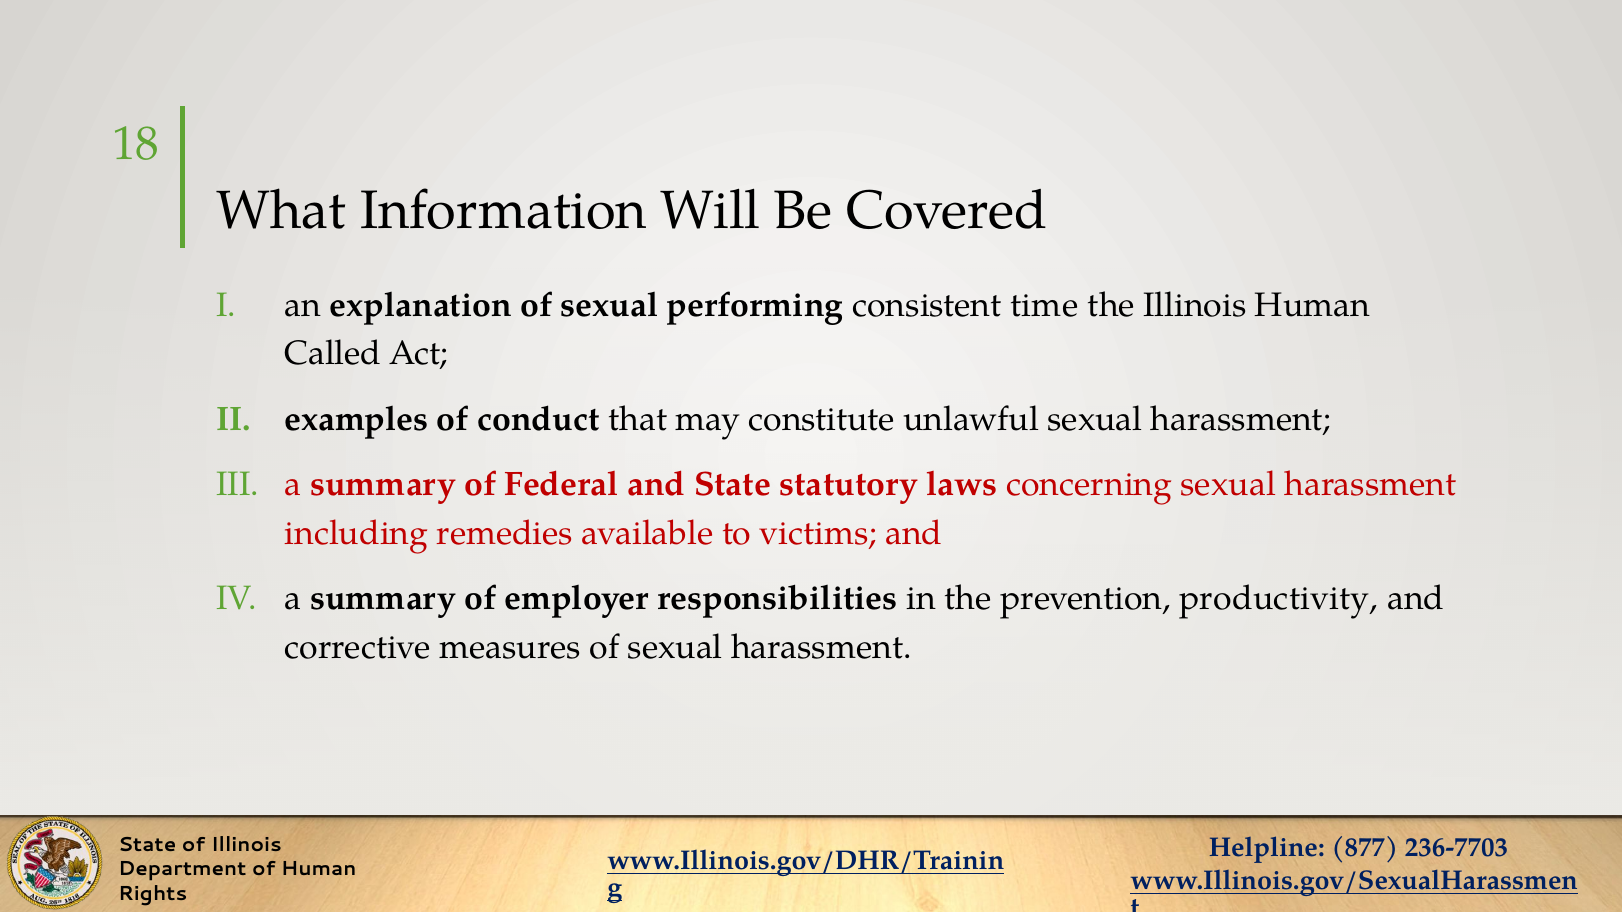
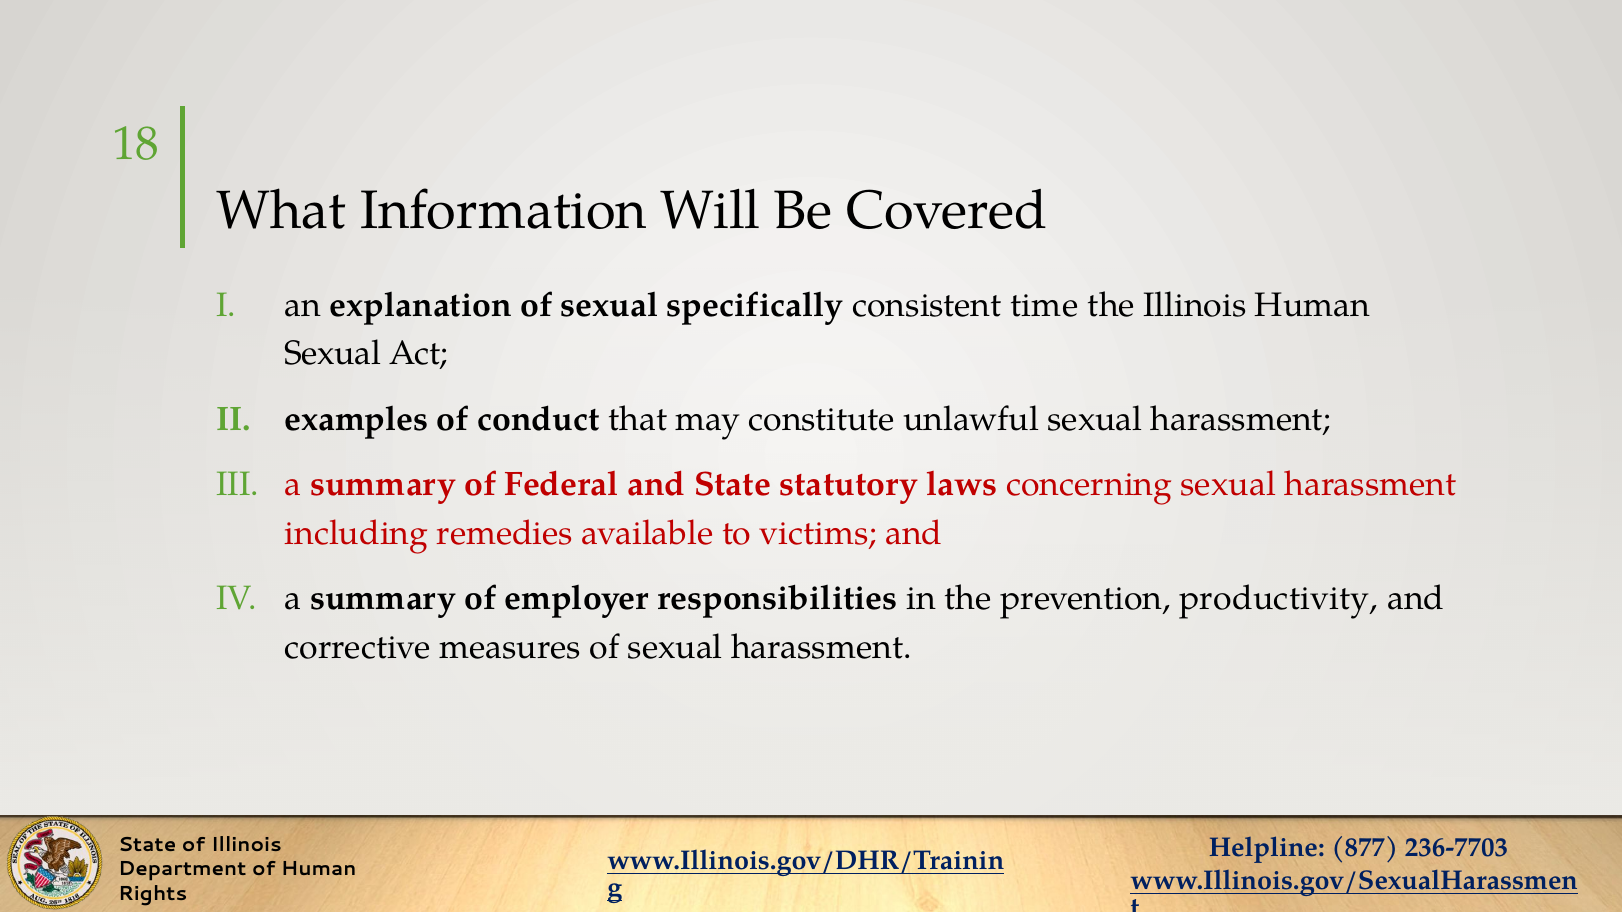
performing: performing -> specifically
Called at (333, 354): Called -> Sexual
